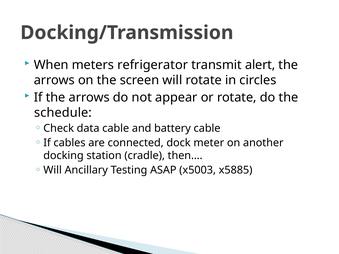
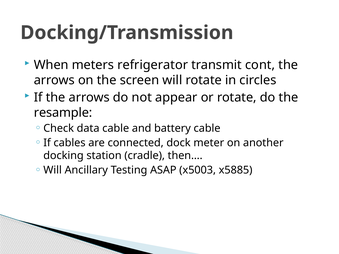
alert: alert -> cont
schedule: schedule -> resample
